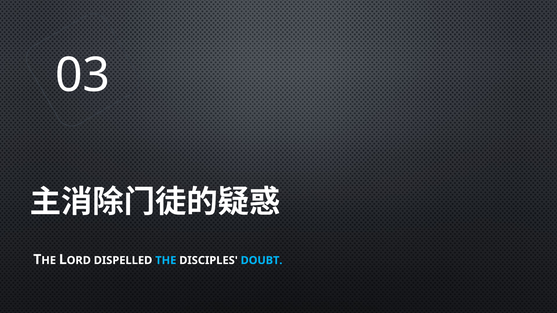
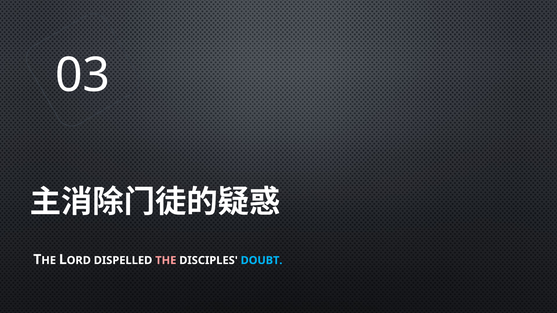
THE colour: light blue -> pink
